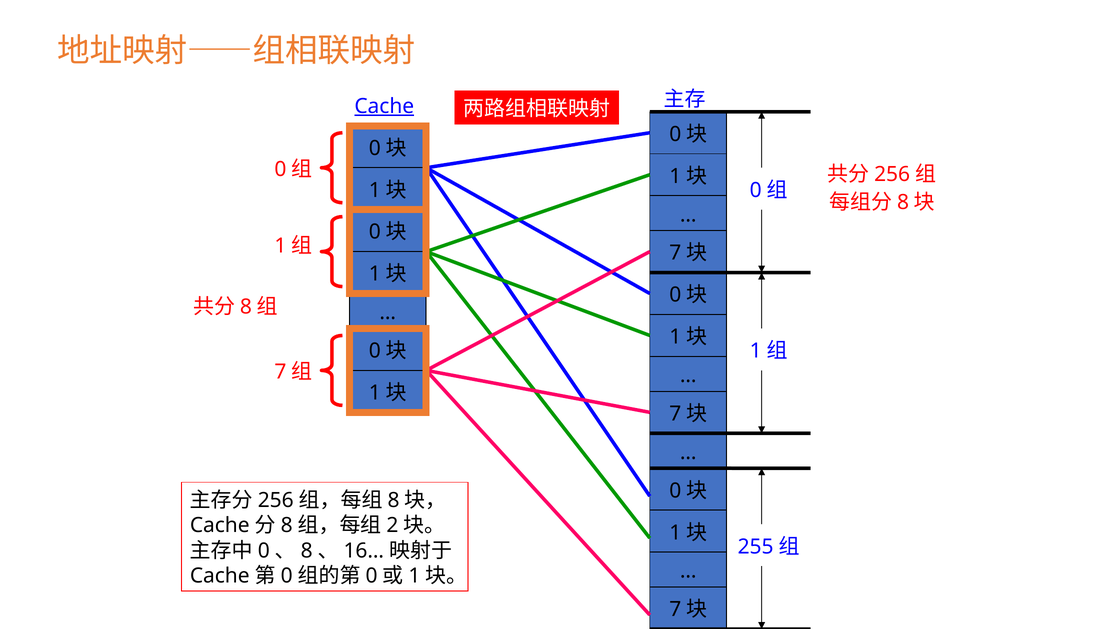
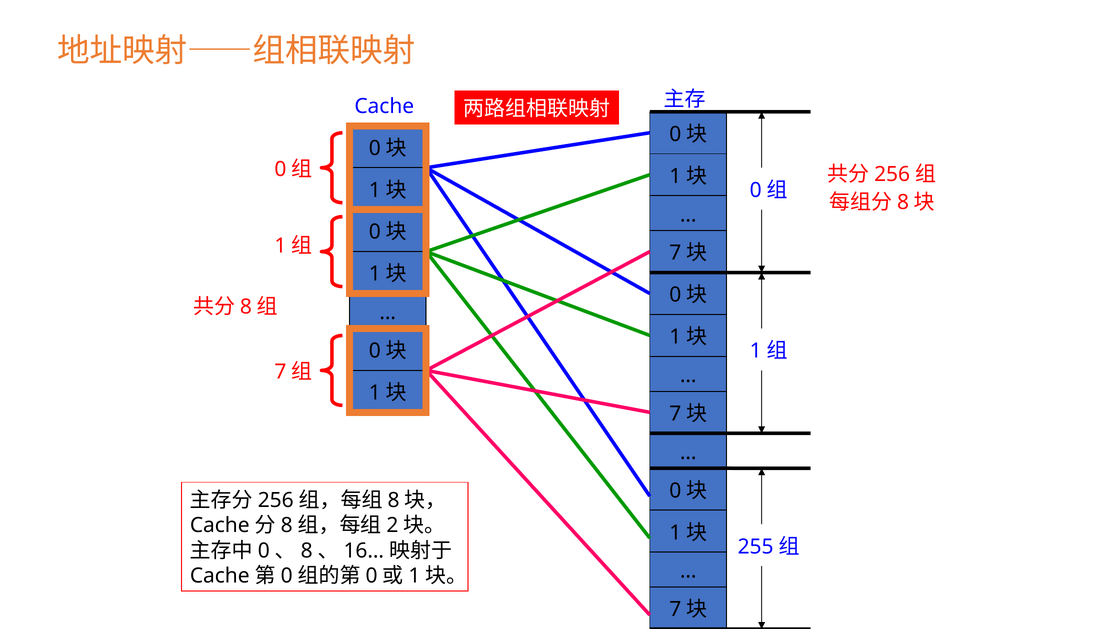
Cache underline: present -> none
